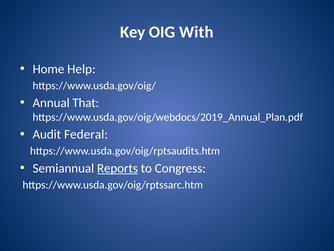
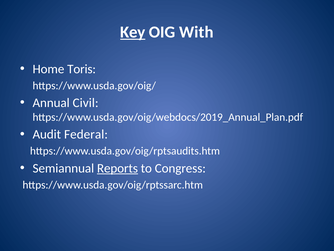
Key underline: none -> present
Help: Help -> Toris
That: That -> Civil
